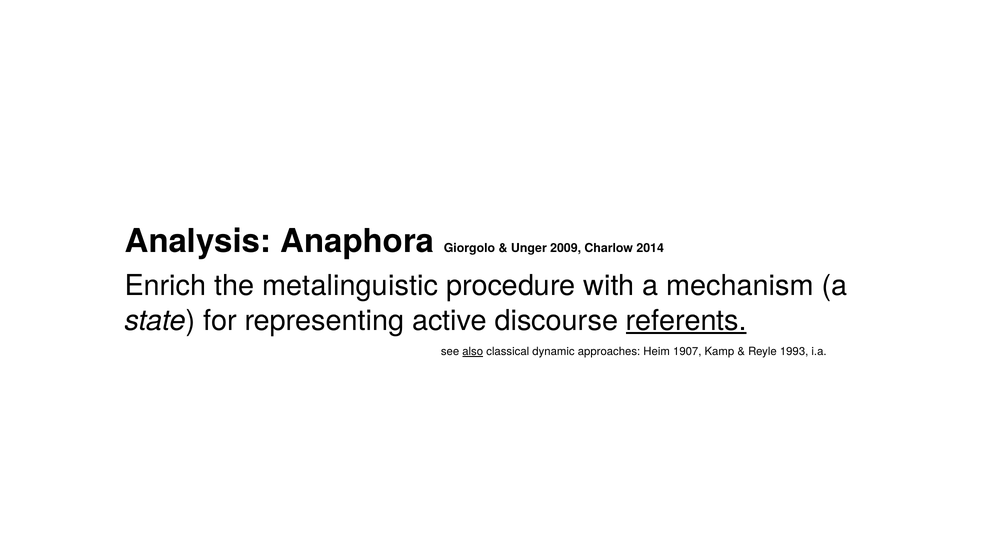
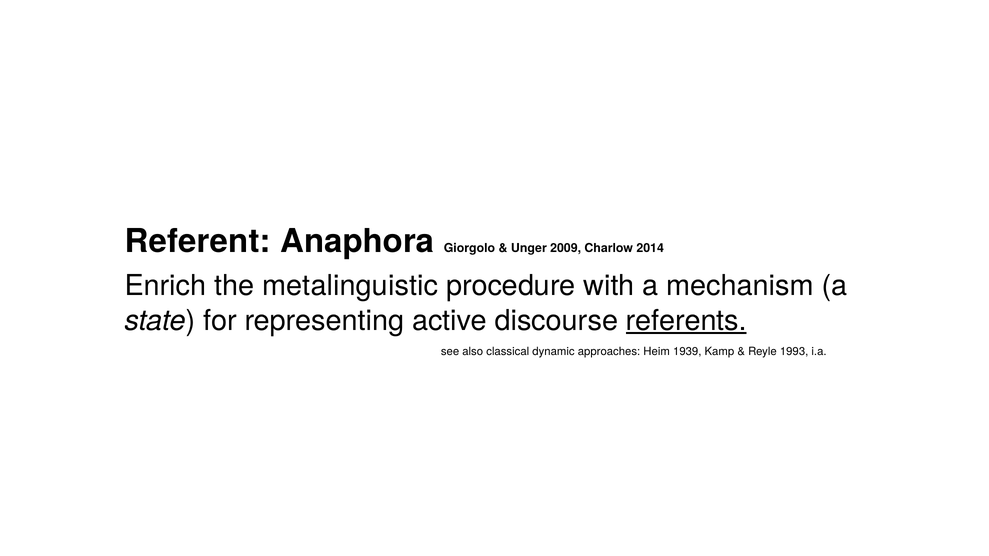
Analysis: Analysis -> Referent
also underline: present -> none
1907: 1907 -> 1939
